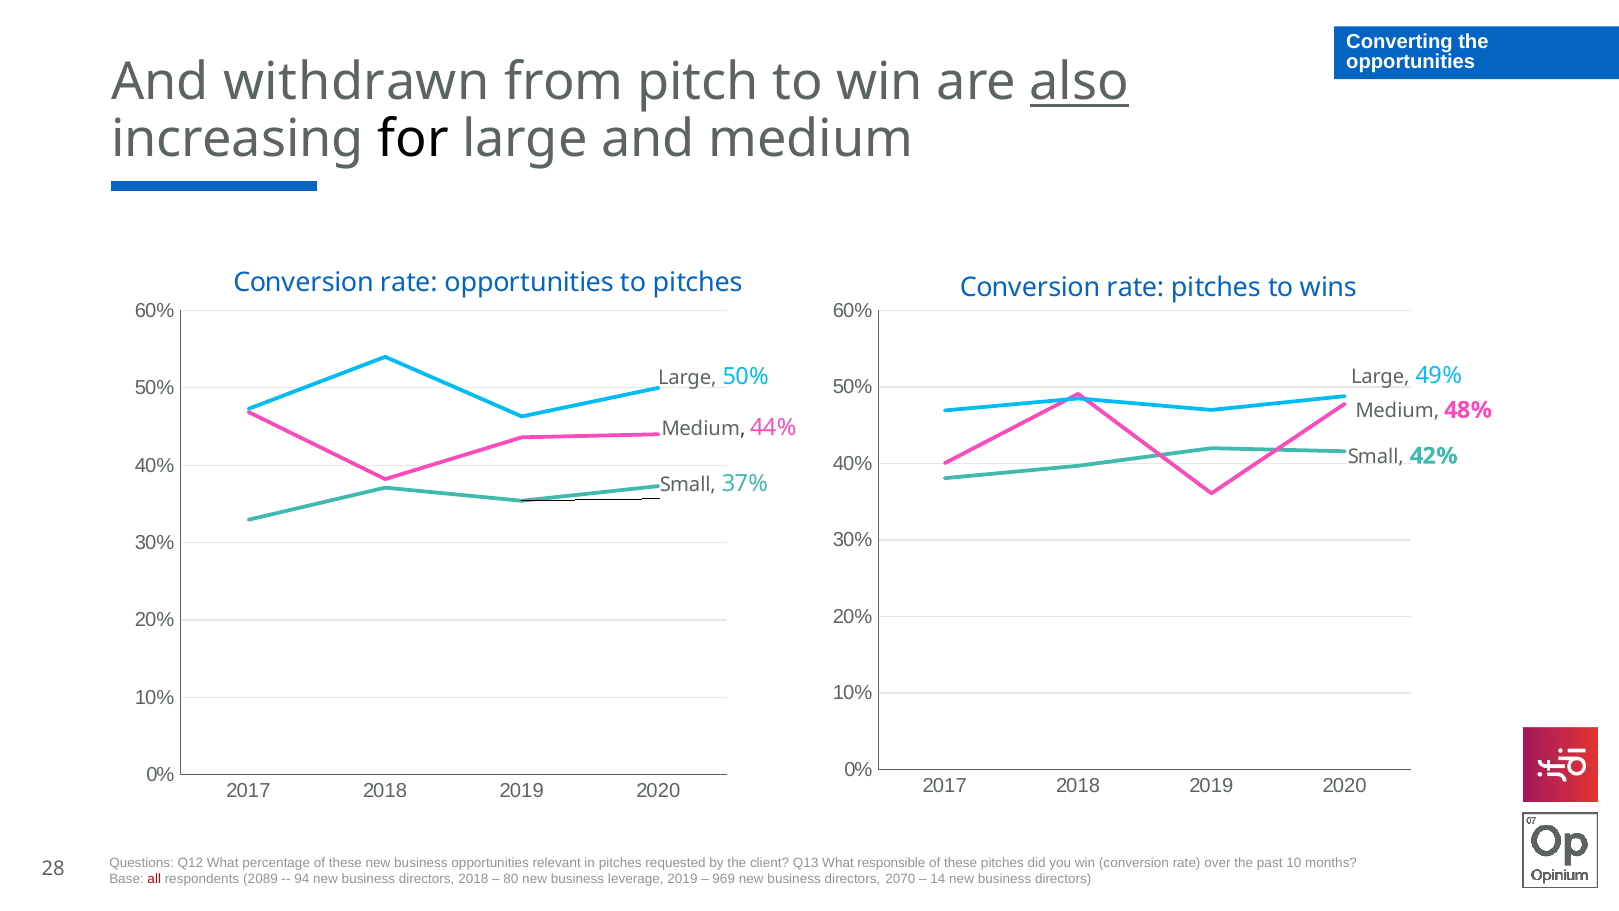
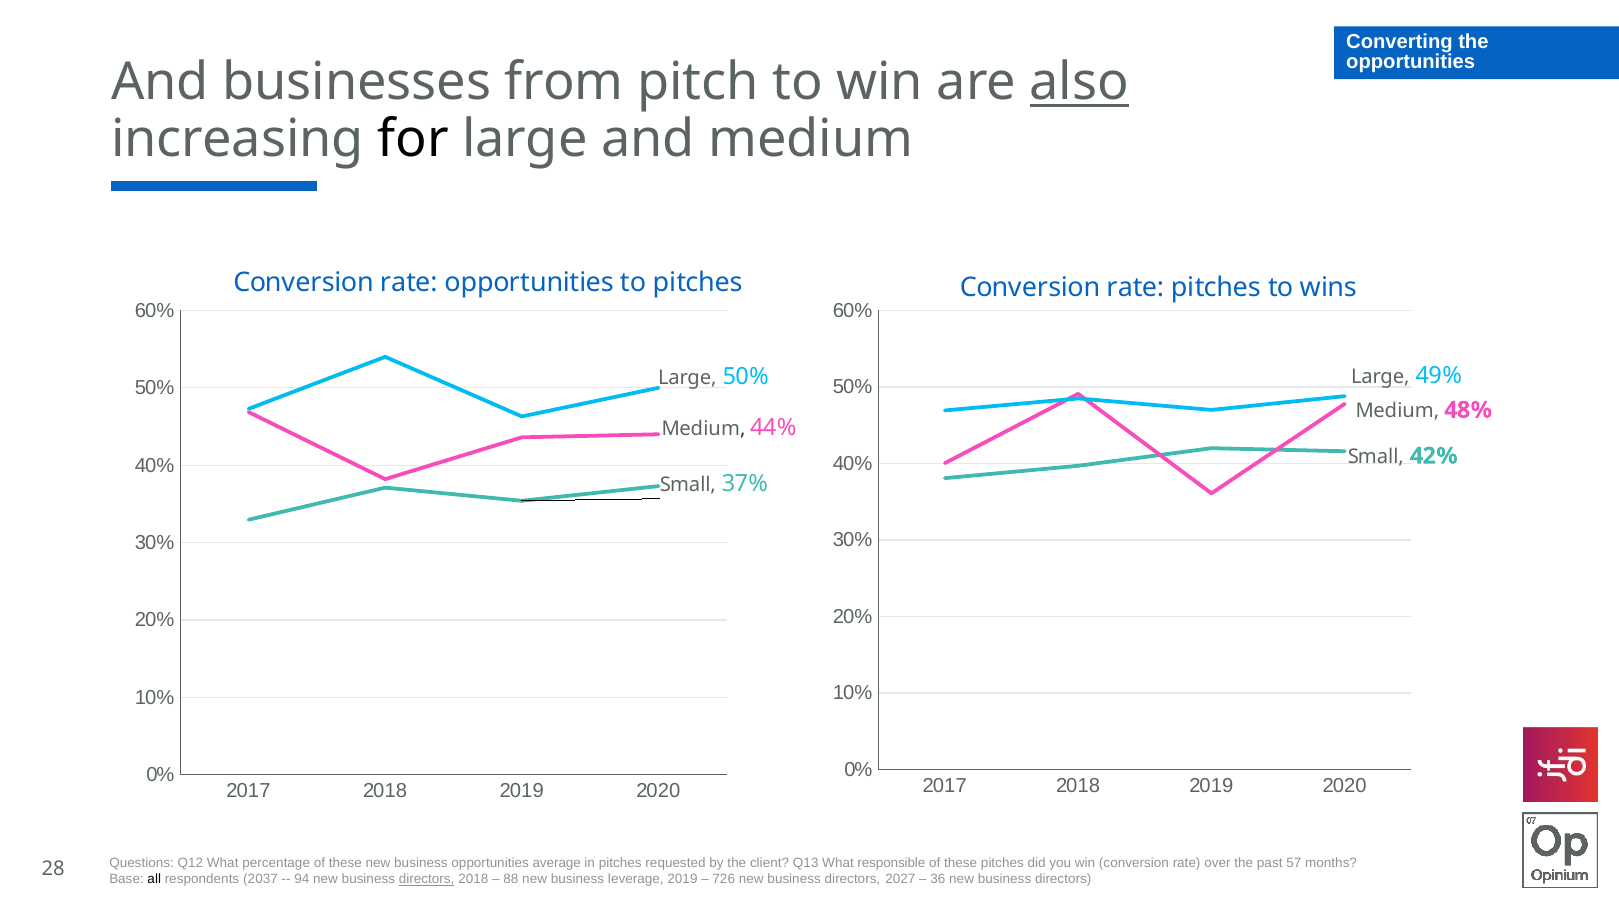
withdrawn: withdrawn -> businesses
relevant: relevant -> average
10: 10 -> 57
all colour: red -> black
2089: 2089 -> 2037
directors at (427, 879) underline: none -> present
80: 80 -> 88
969: 969 -> 726
2070: 2070 -> 2027
14: 14 -> 36
